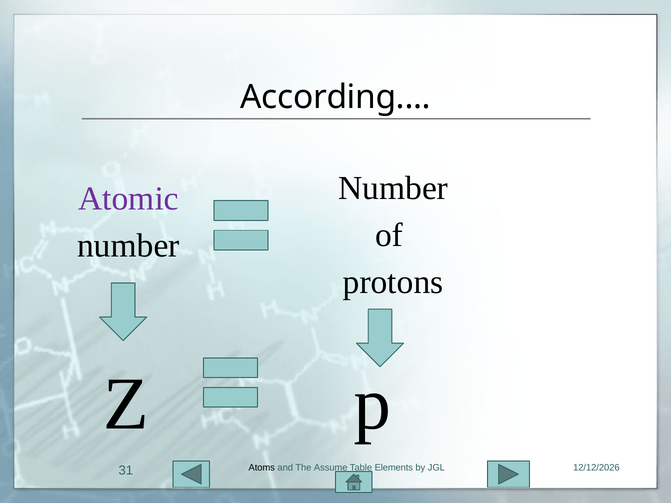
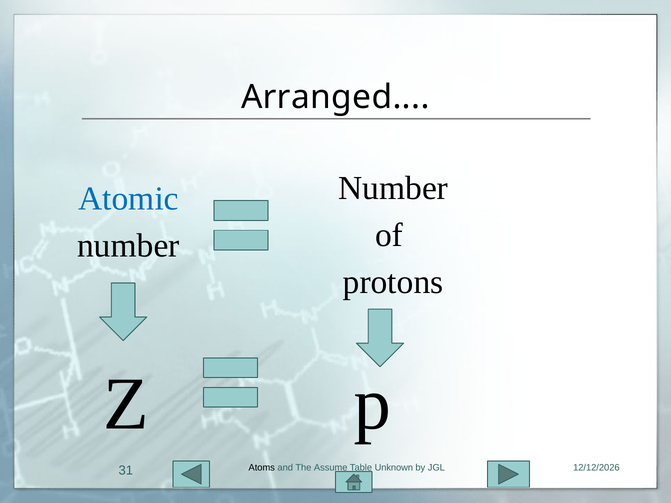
According: According -> Arranged
Atomic colour: purple -> blue
Elements: Elements -> Unknown
